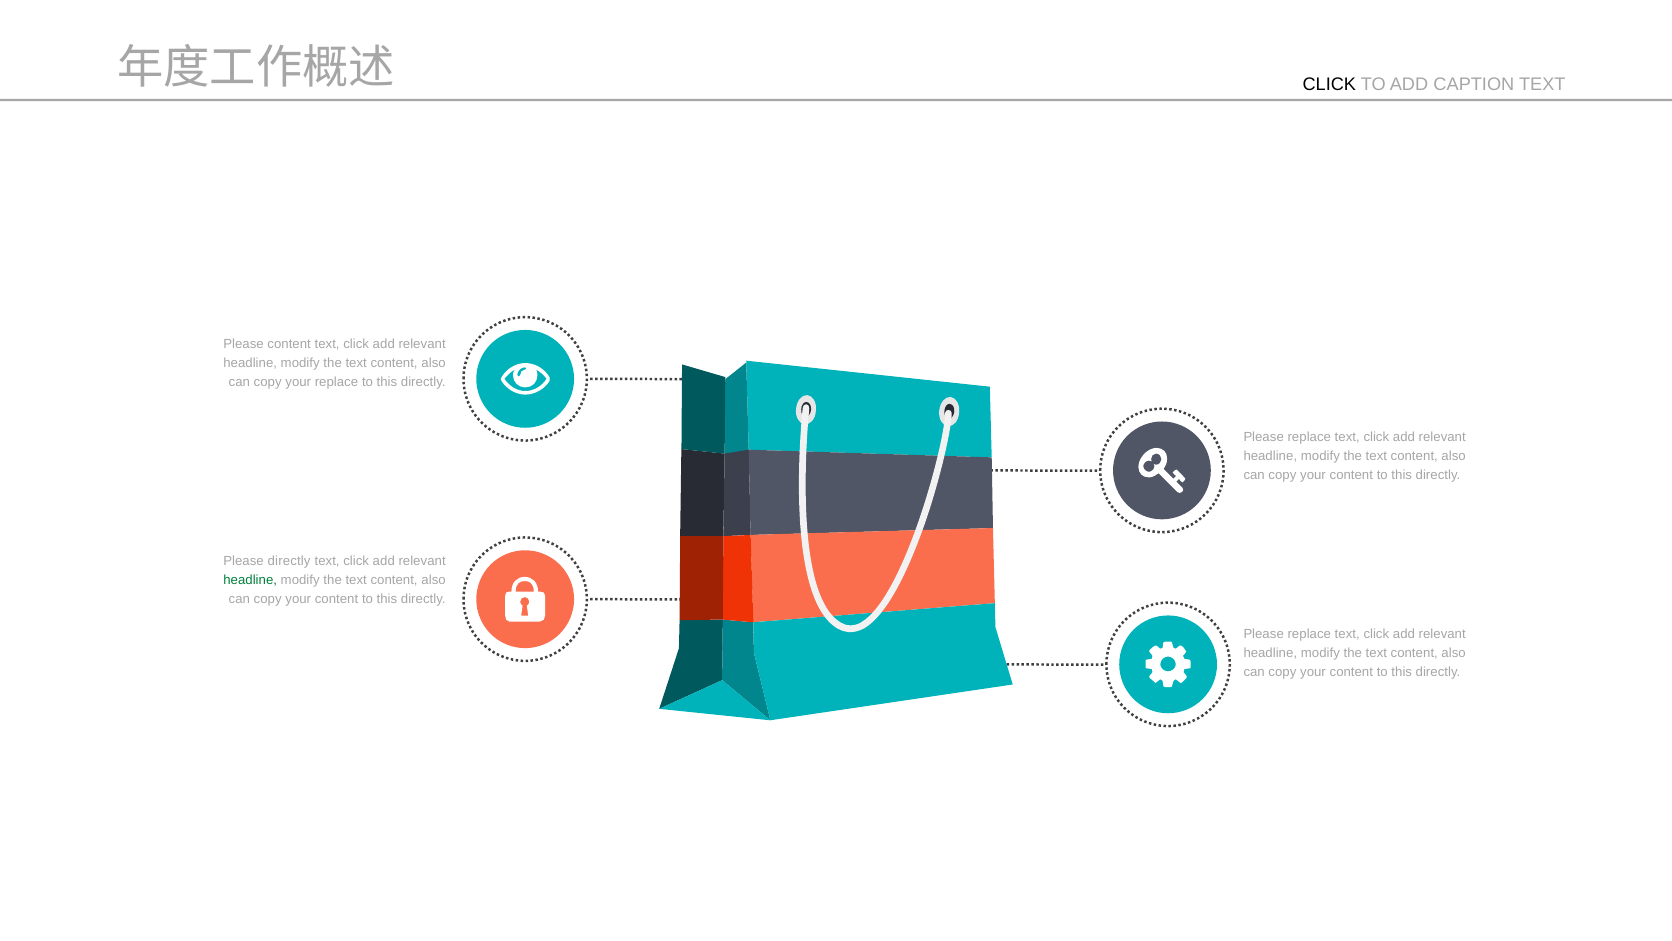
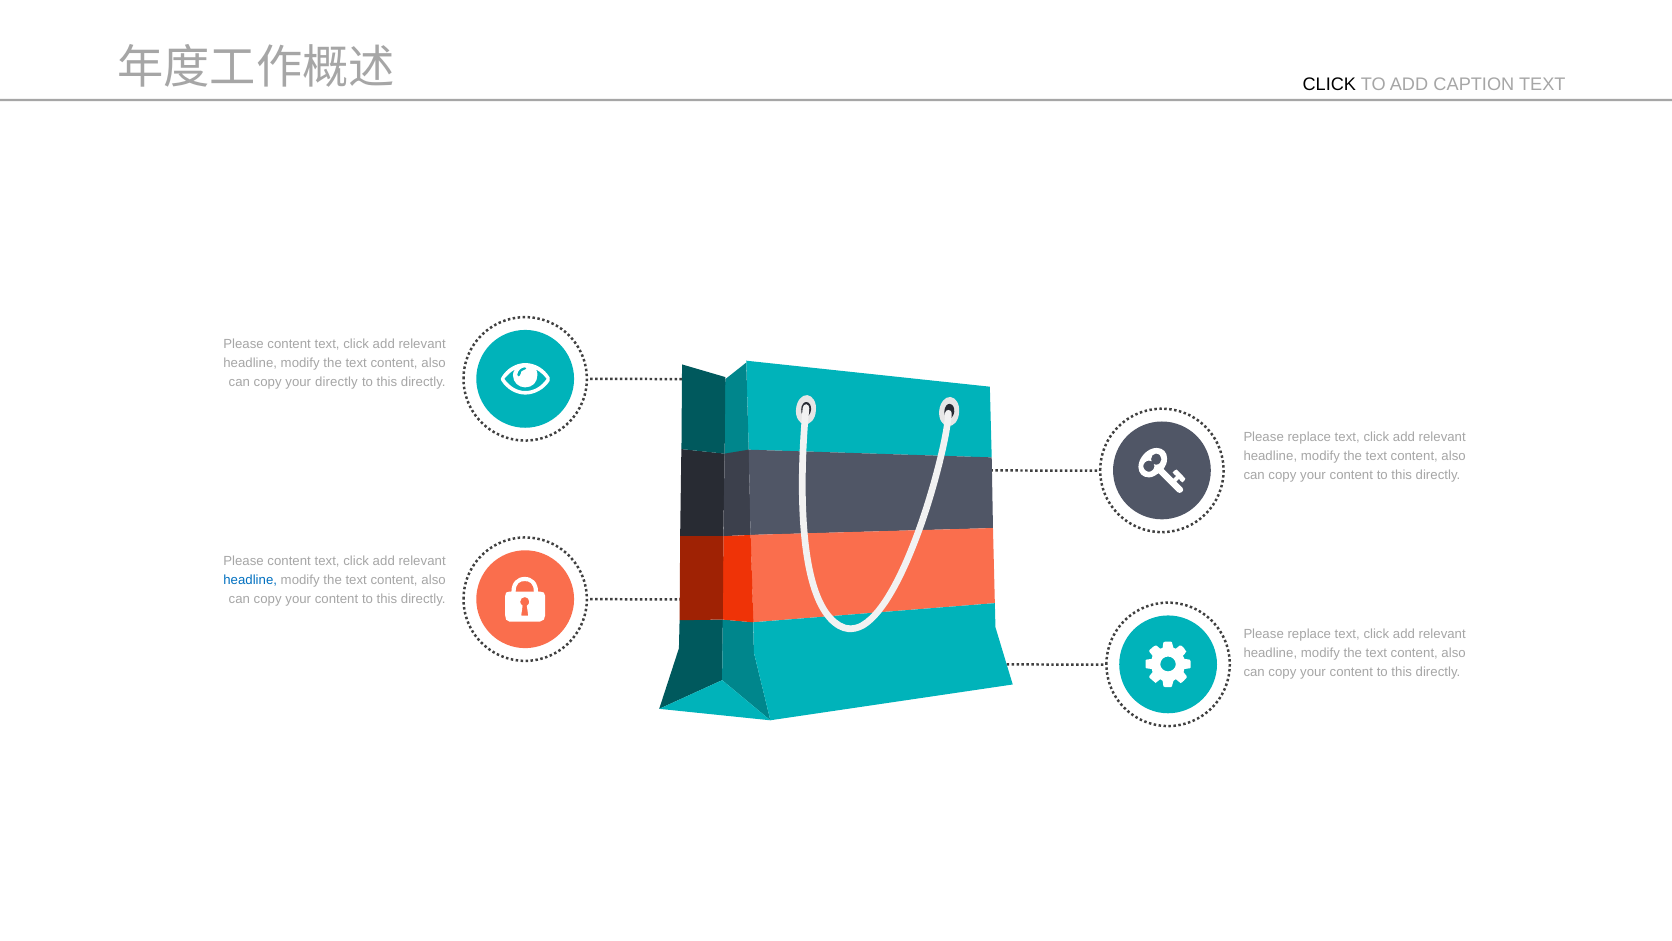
your replace: replace -> directly
directly at (289, 561): directly -> content
headline at (250, 580) colour: green -> blue
